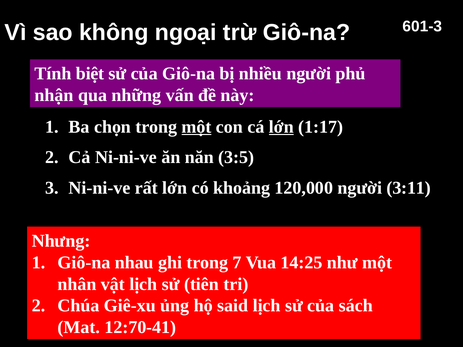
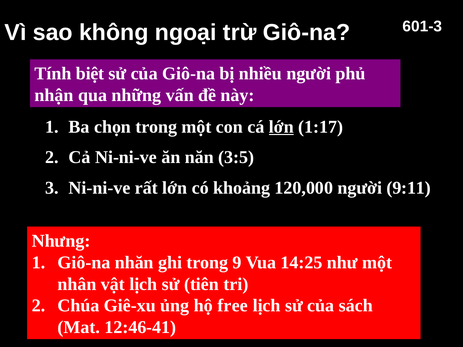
một at (197, 127) underline: present -> none
3:11: 3:11 -> 9:11
nhau: nhau -> nhăn
7: 7 -> 9
said: said -> free
12:70-41: 12:70-41 -> 12:46-41
